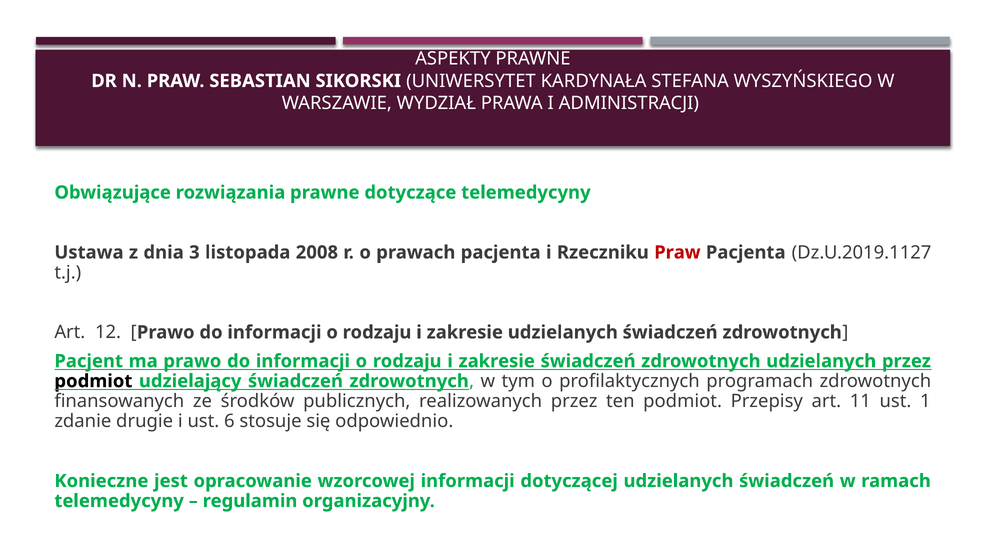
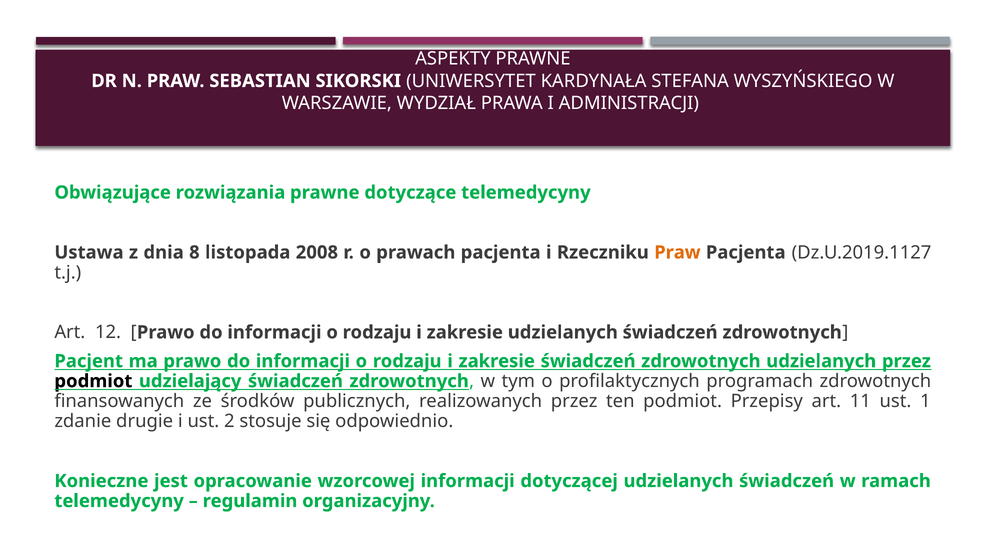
3: 3 -> 8
Praw at (677, 252) colour: red -> orange
6: 6 -> 2
